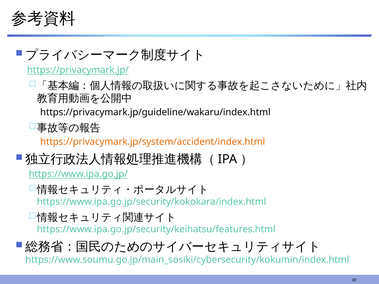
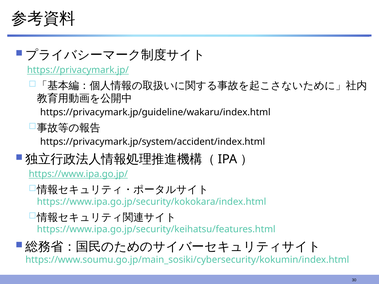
https://privacymark.jp/system/accident/index.html colour: orange -> black
